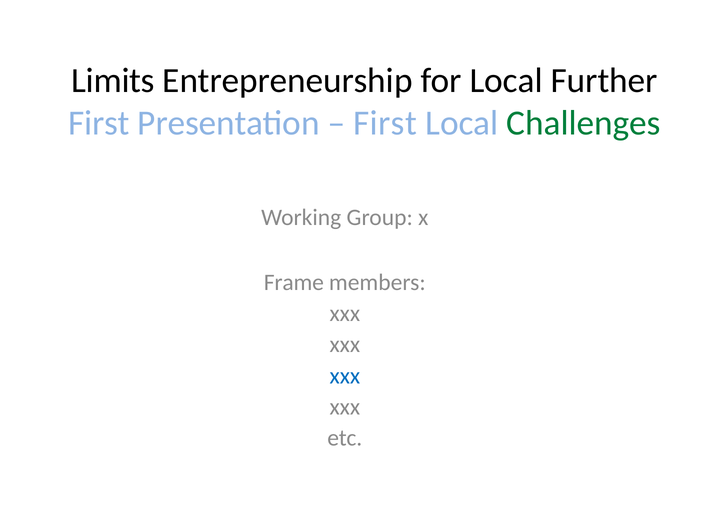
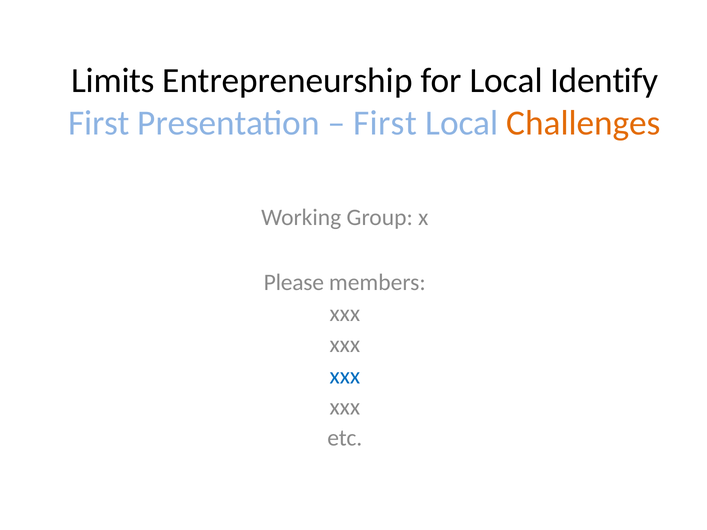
Further: Further -> Identify
Challenges colour: green -> orange
Frame: Frame -> Please
